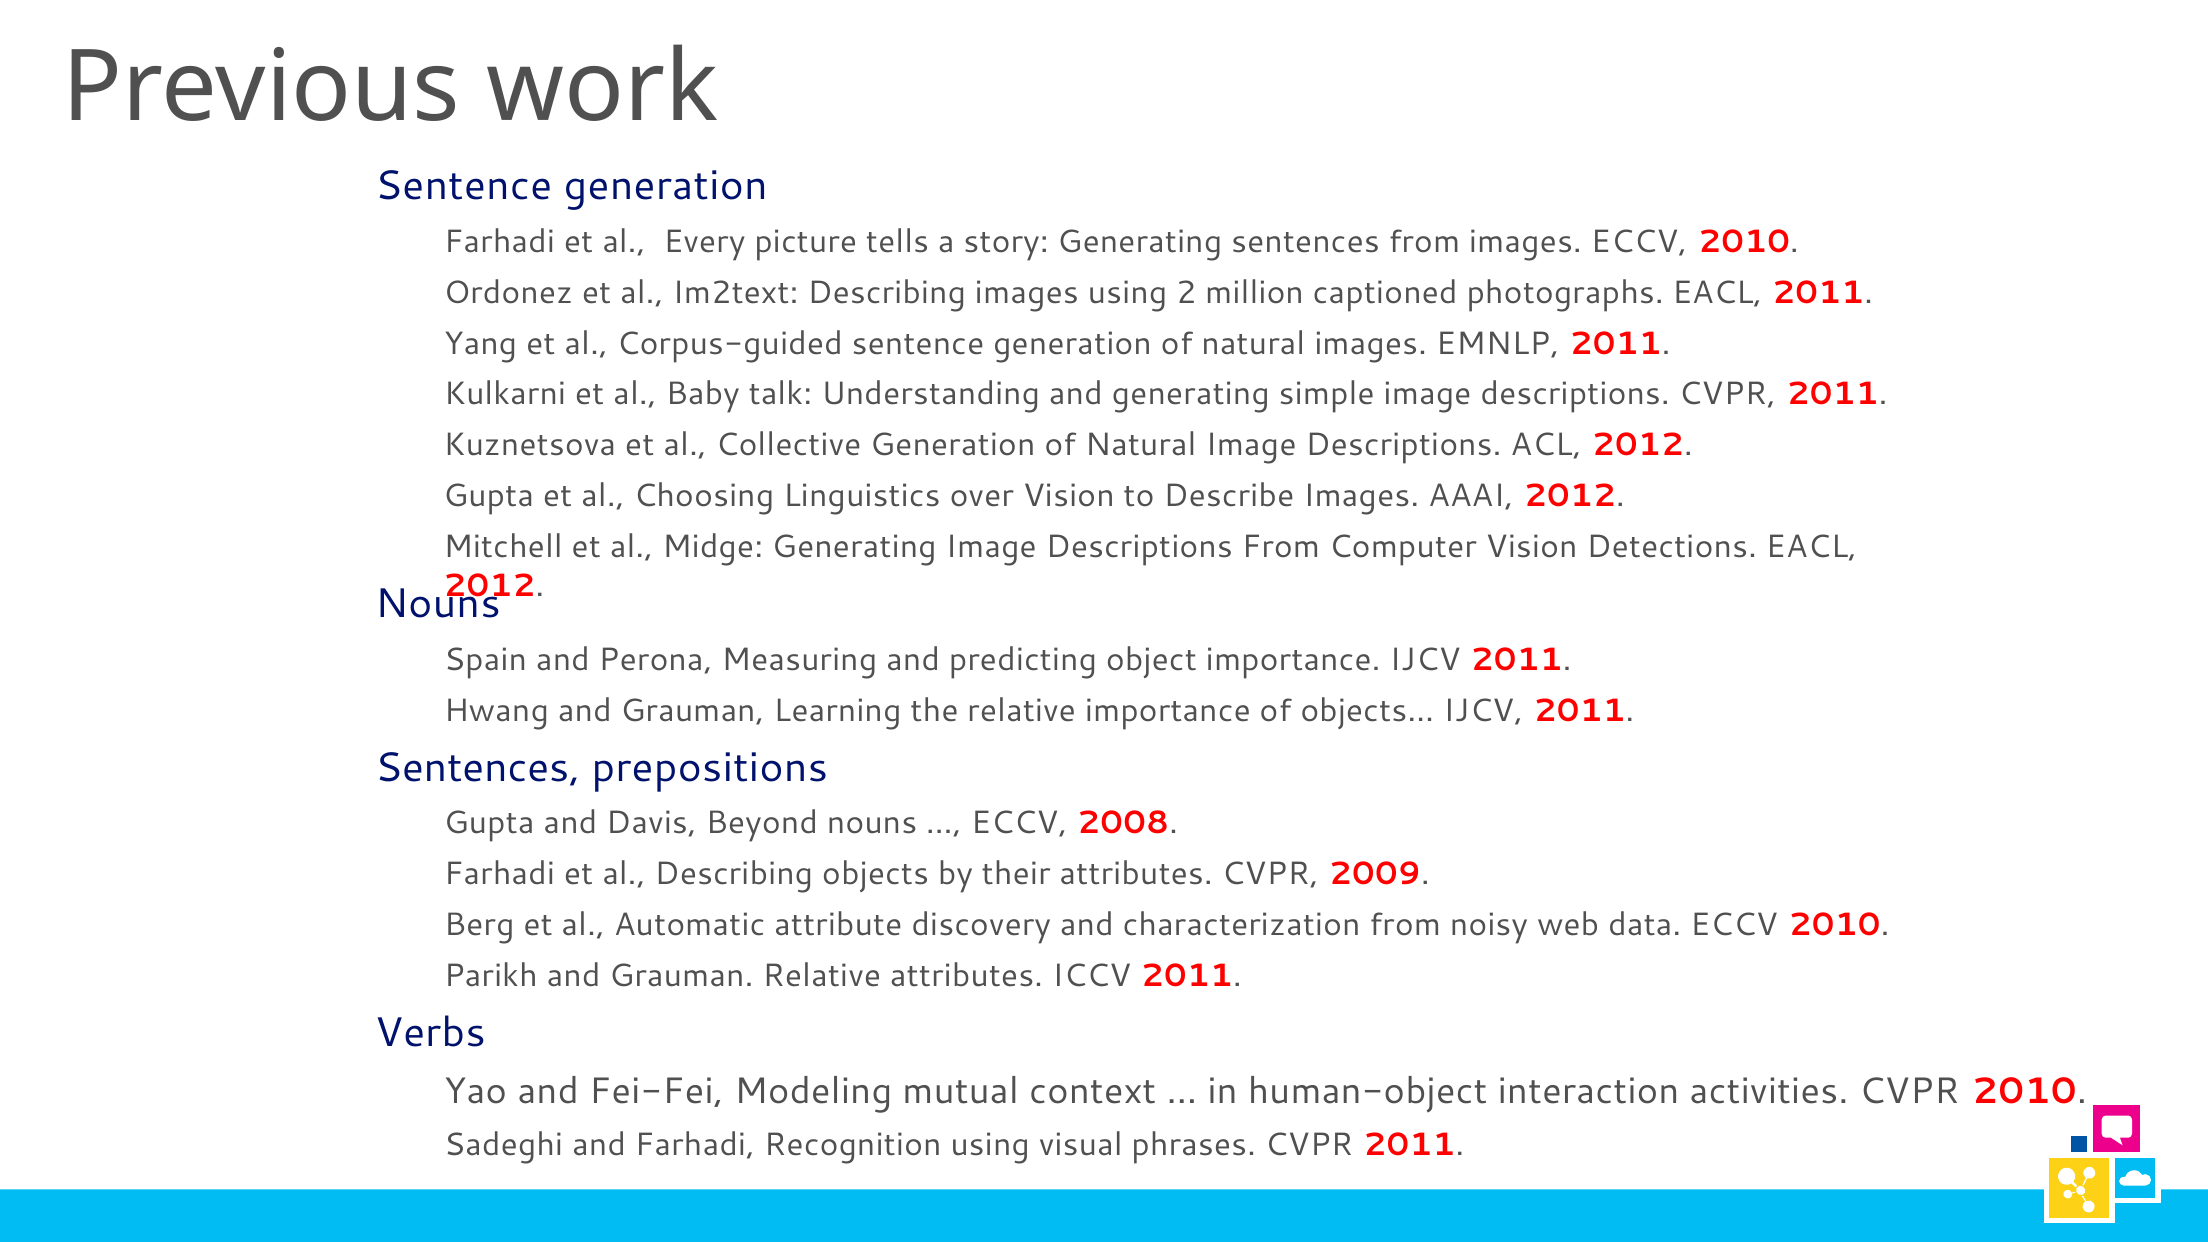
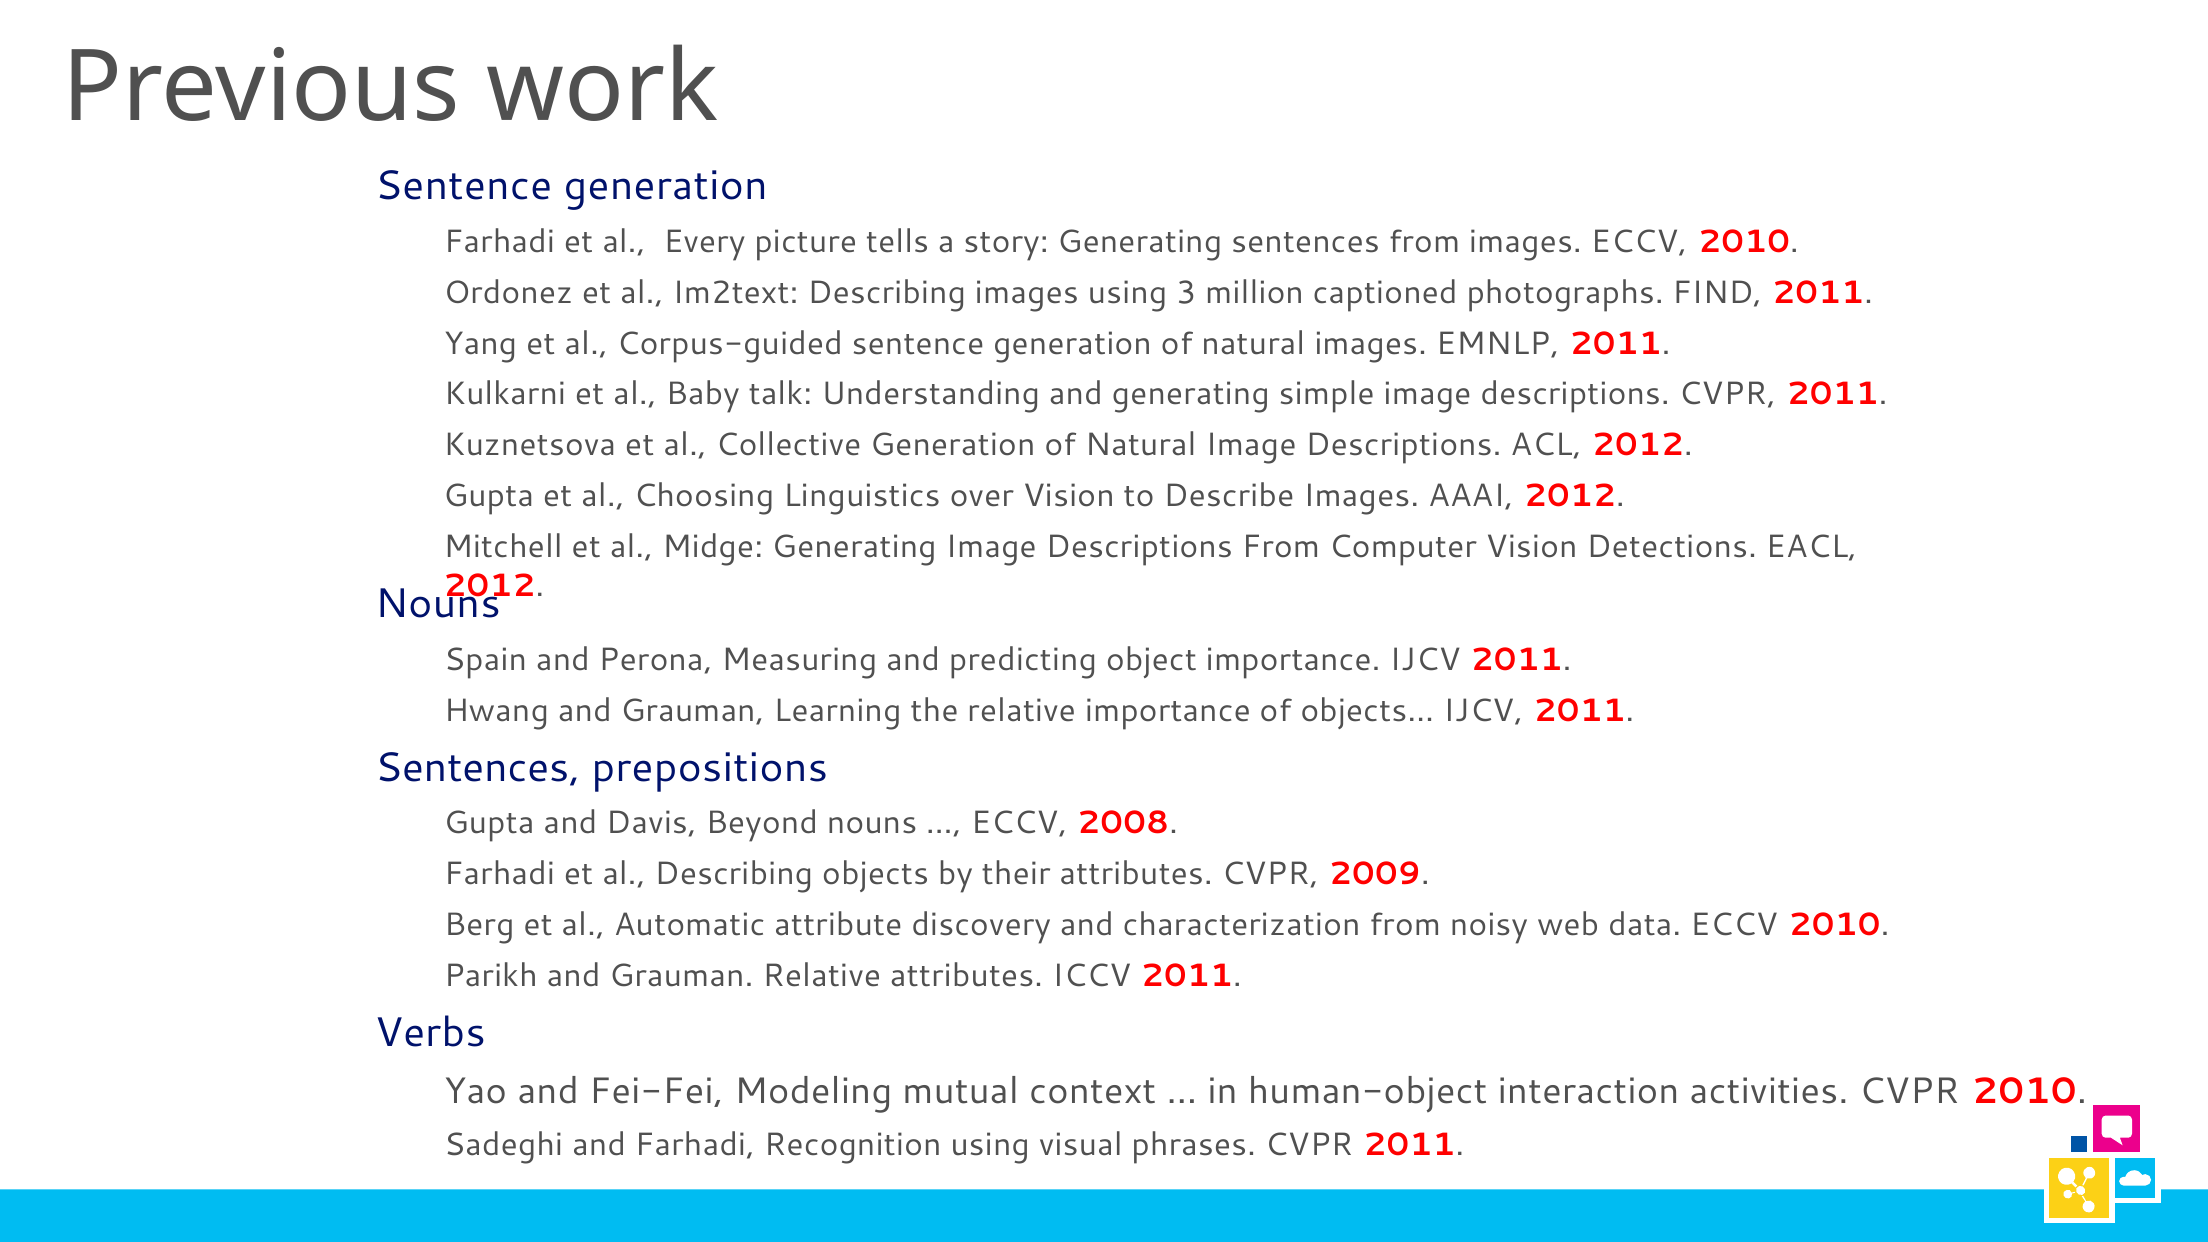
2: 2 -> 3
photographs EACL: EACL -> FIND
